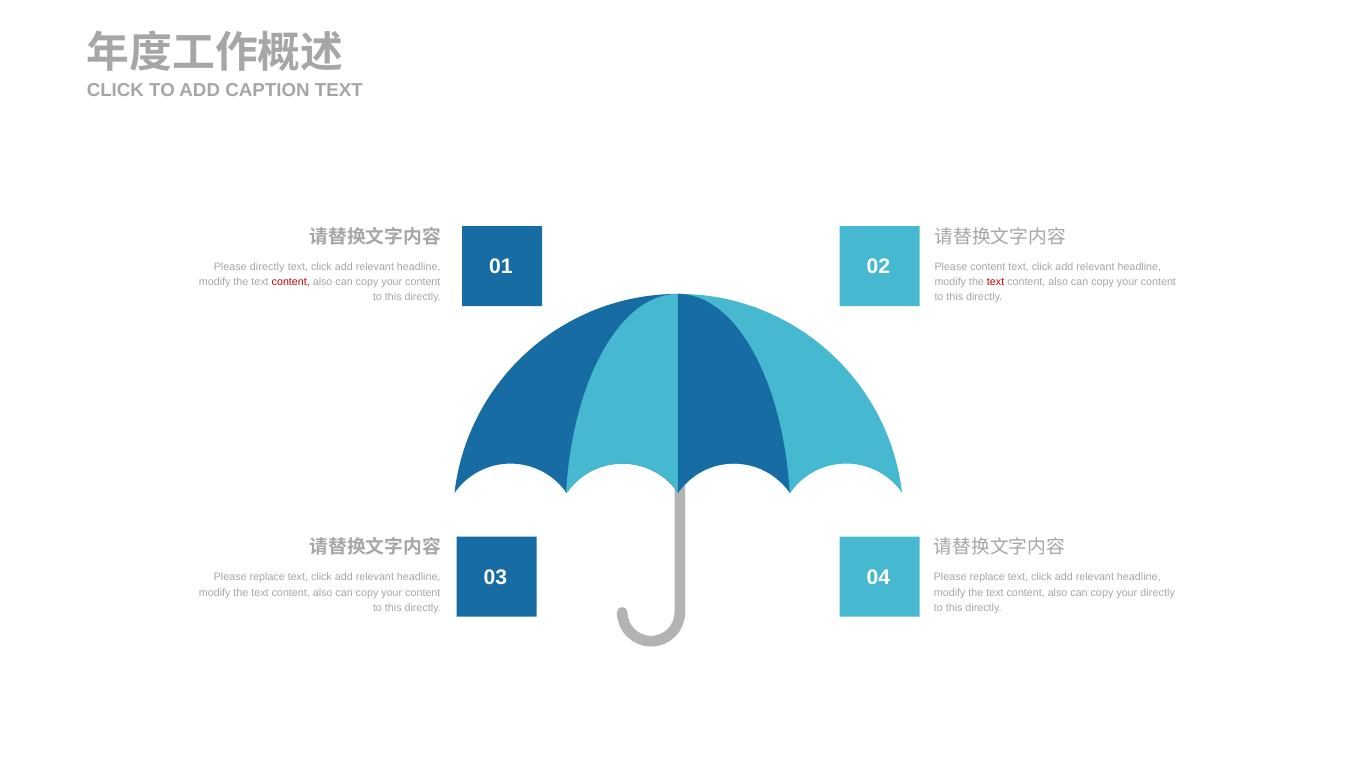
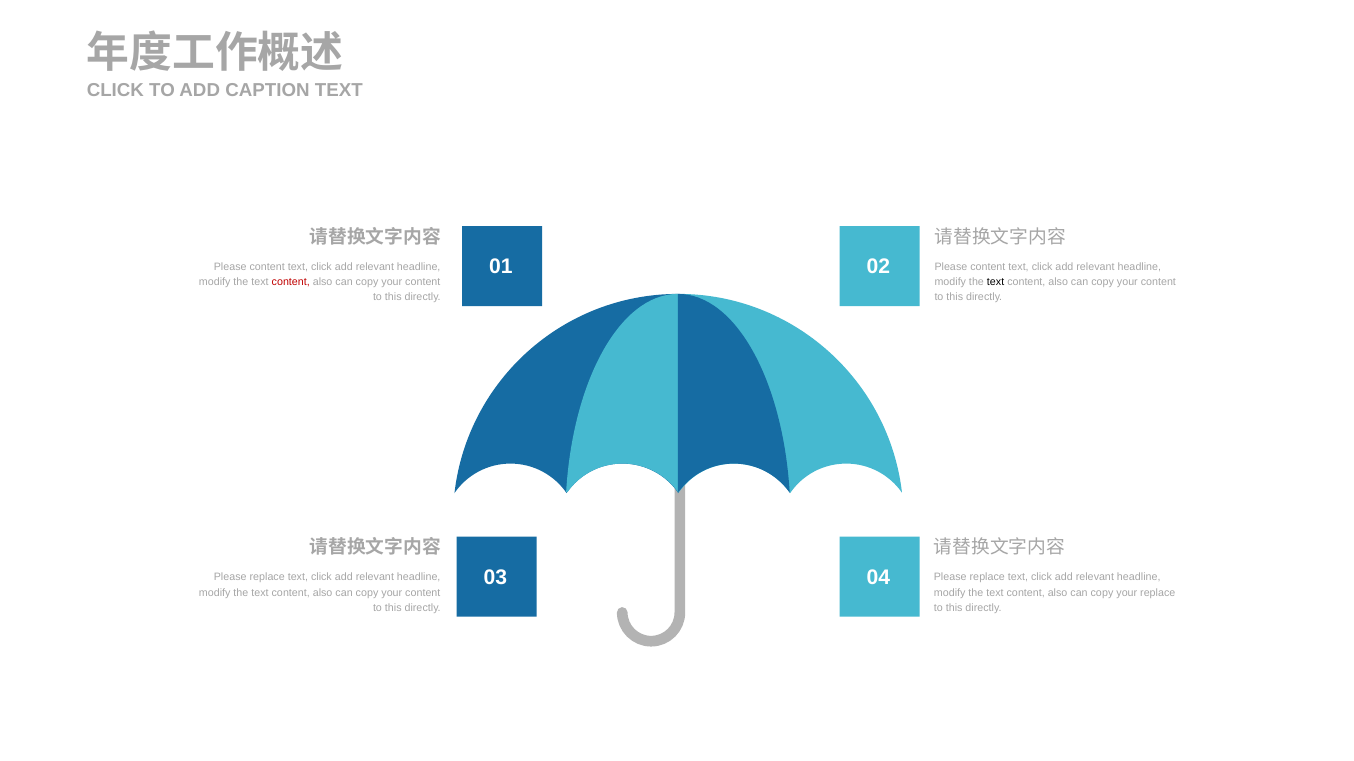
directly at (267, 267): directly -> content
text at (996, 282) colour: red -> black
your directly: directly -> replace
